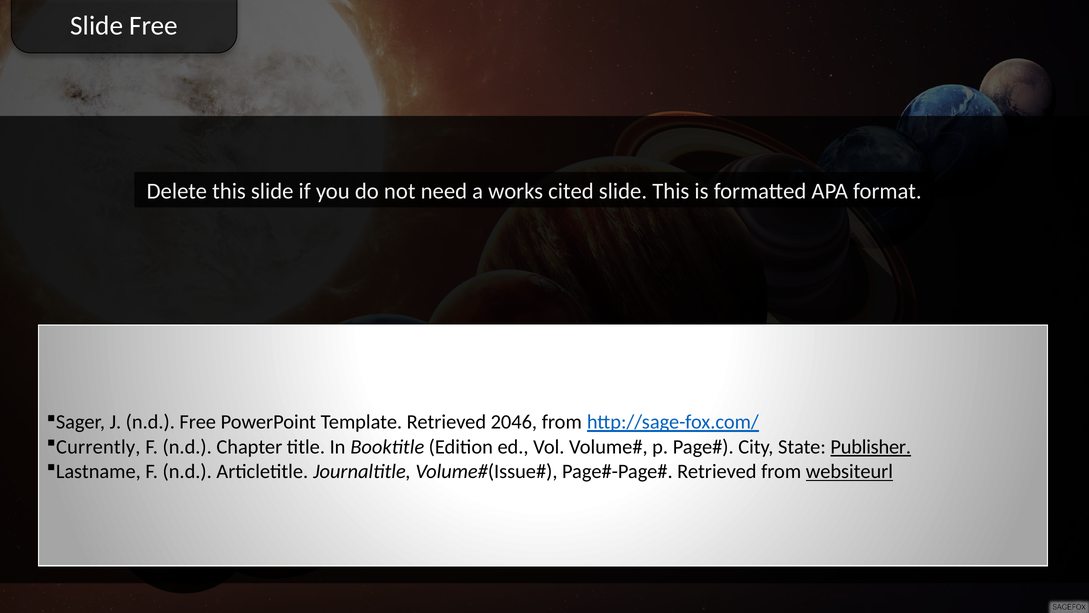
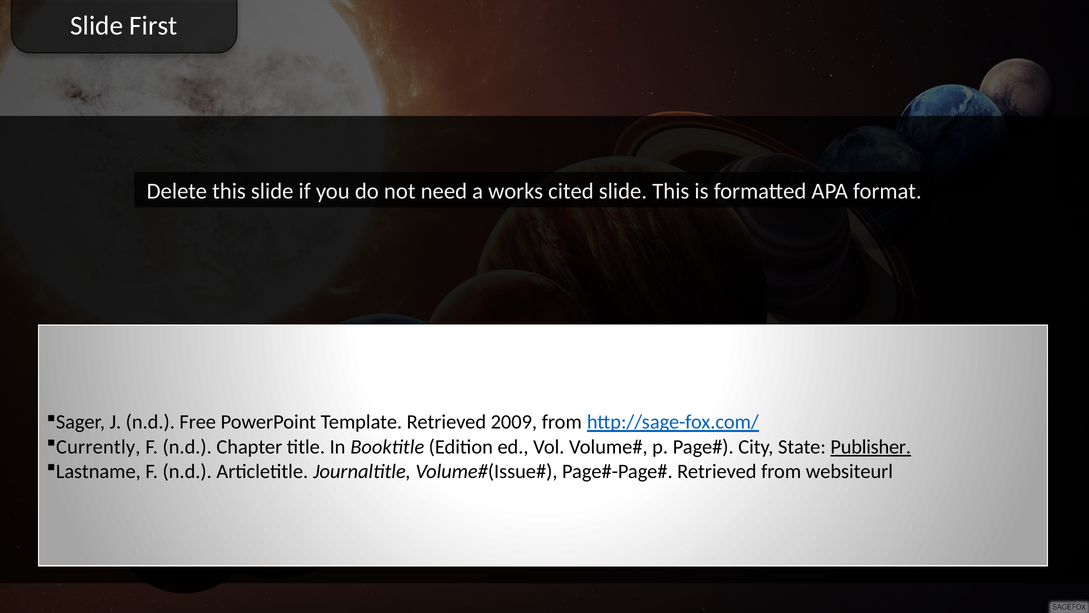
Slide Free: Free -> First
2046: 2046 -> 2009
websiteurl underline: present -> none
